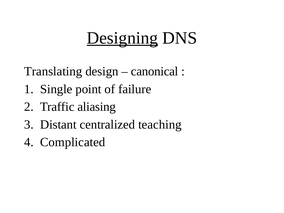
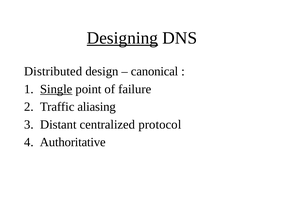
Translating: Translating -> Distributed
Single underline: none -> present
teaching: teaching -> protocol
Complicated: Complicated -> Authoritative
